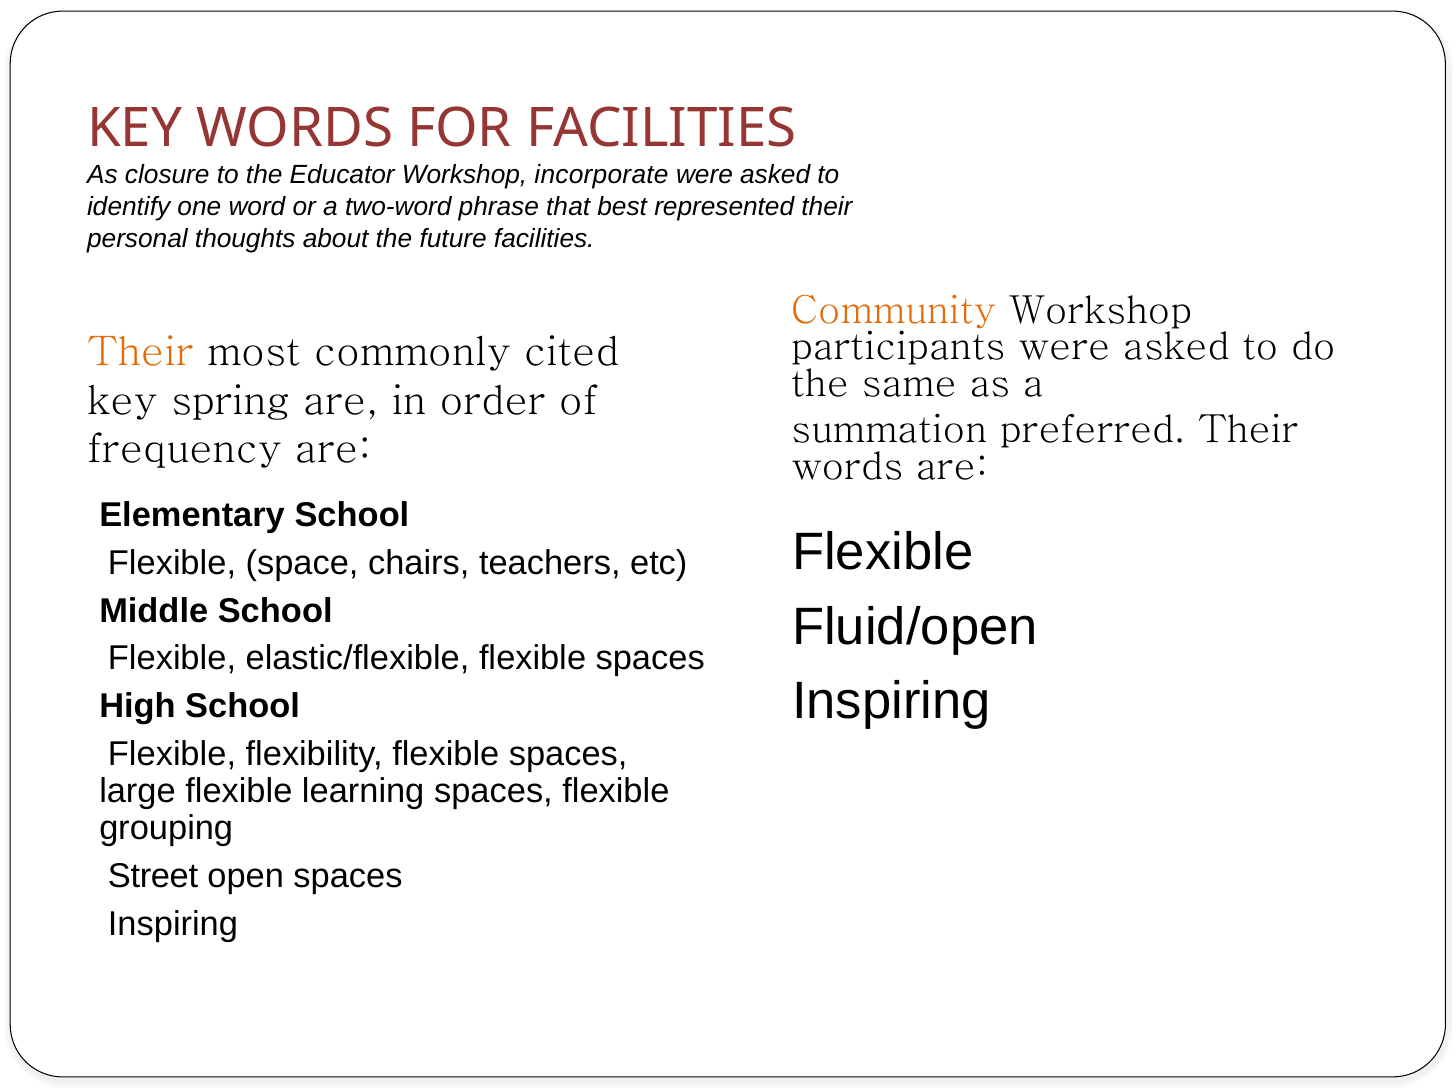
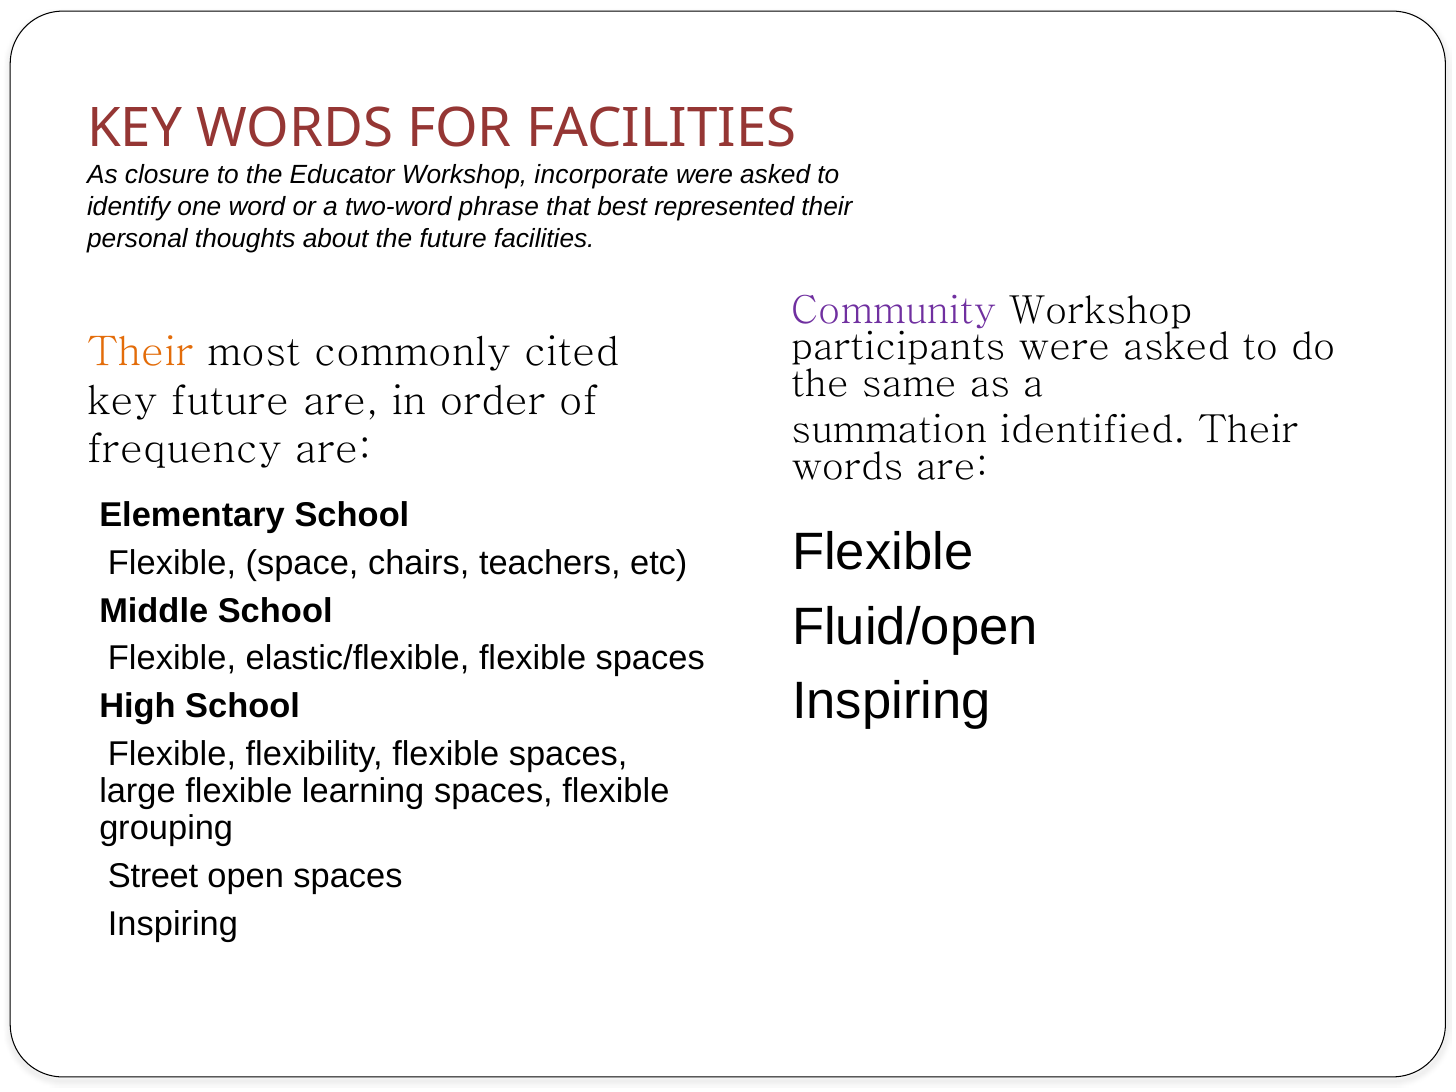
Community colour: orange -> purple
key spring: spring -> future
preferred: preferred -> identified
